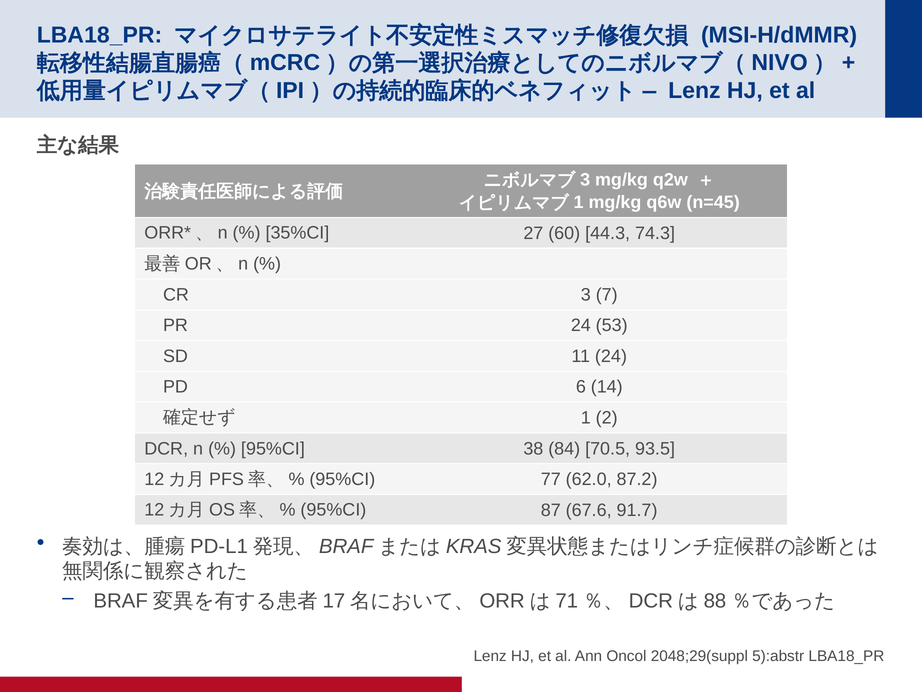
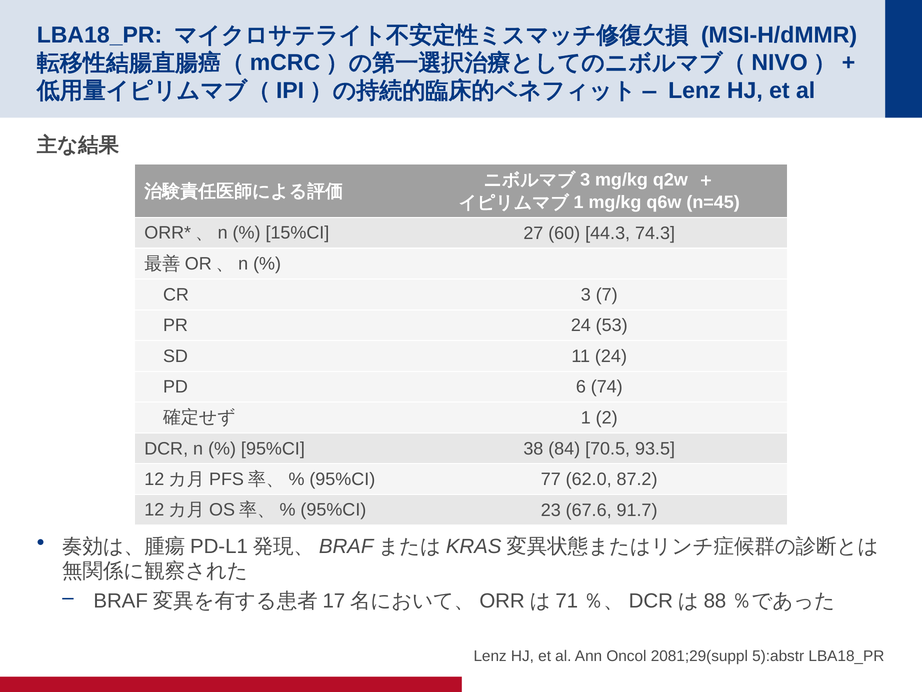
35%CI: 35%CI -> 15%CI
14: 14 -> 74
87: 87 -> 23
2048;29(suppl: 2048;29(suppl -> 2081;29(suppl
